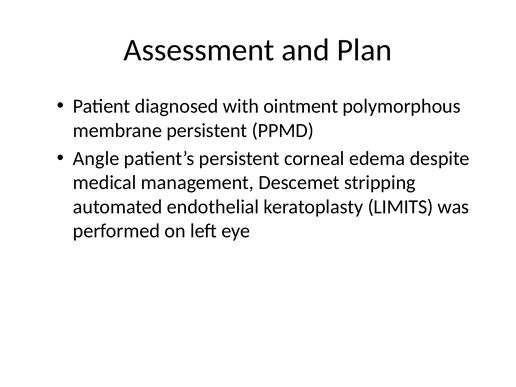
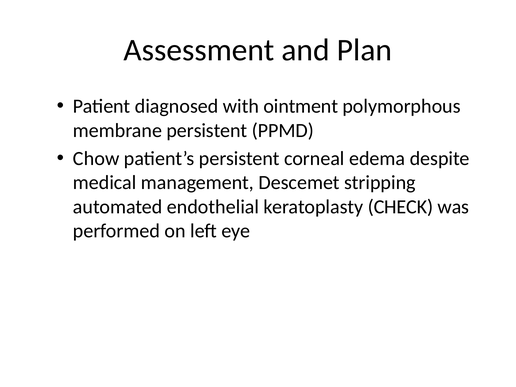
Angle: Angle -> Chow
LIMITS: LIMITS -> CHECK
